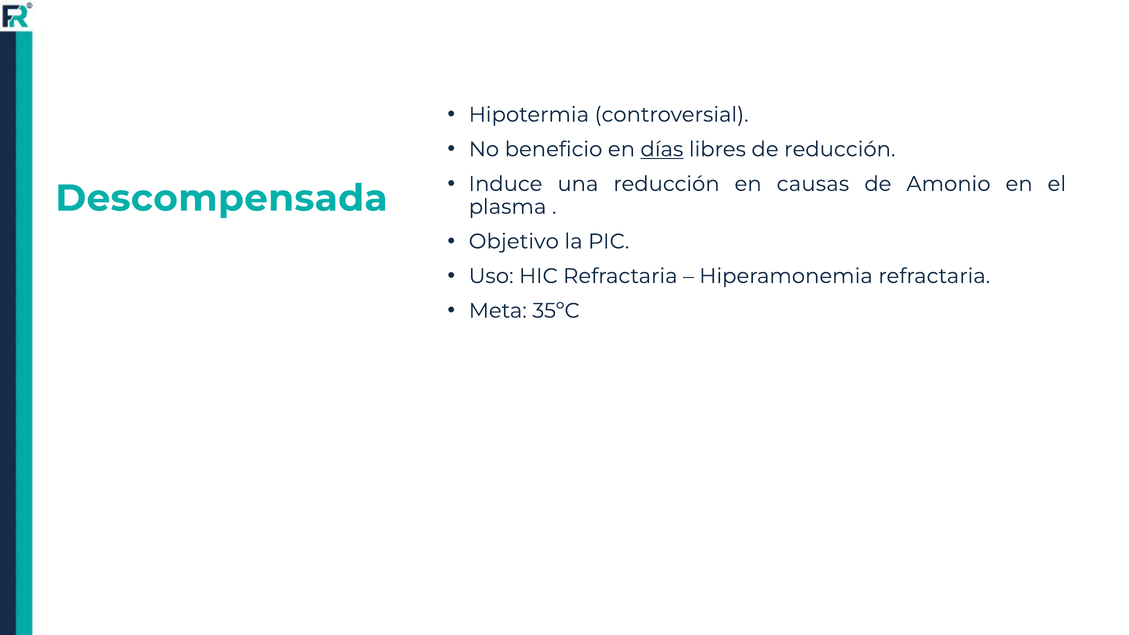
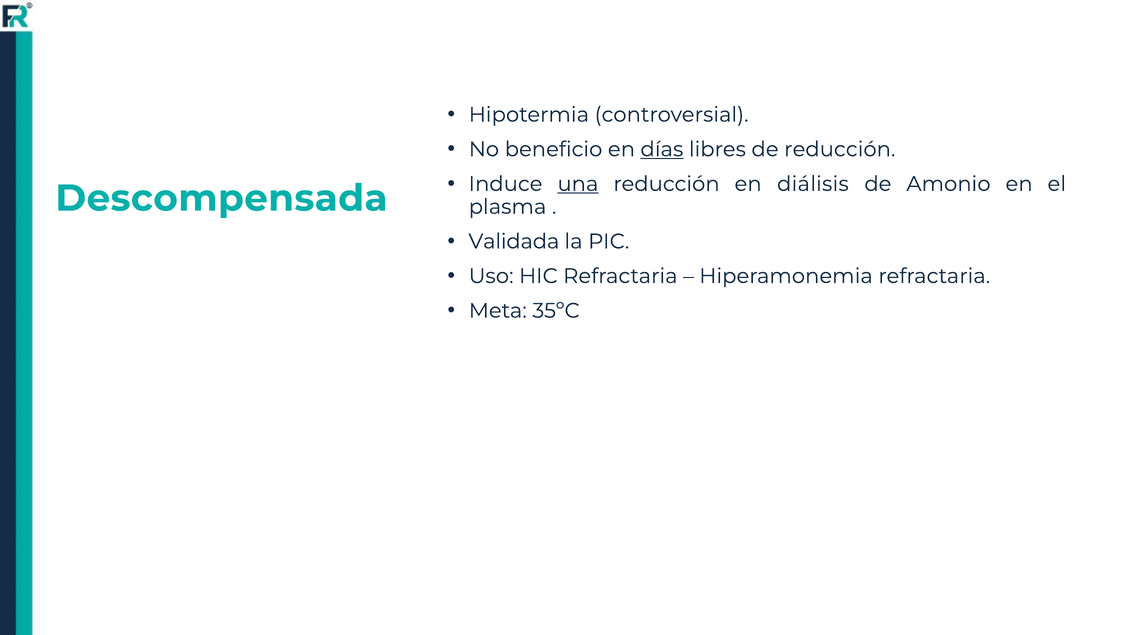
una underline: none -> present
causas: causas -> diálisis
Objetivo: Objetivo -> Validada
